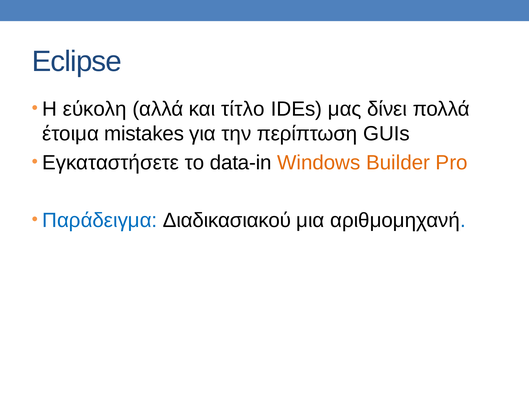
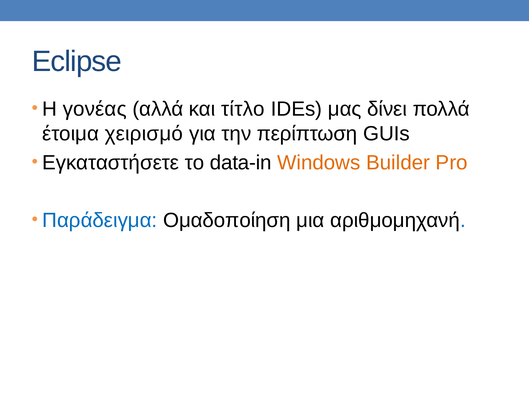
εύκολη: εύκολη -> γονέας
mistakes: mistakes -> χειρισμό
Διαδικασιακού: Διαδικασιακού -> Ομαδοποίηση
